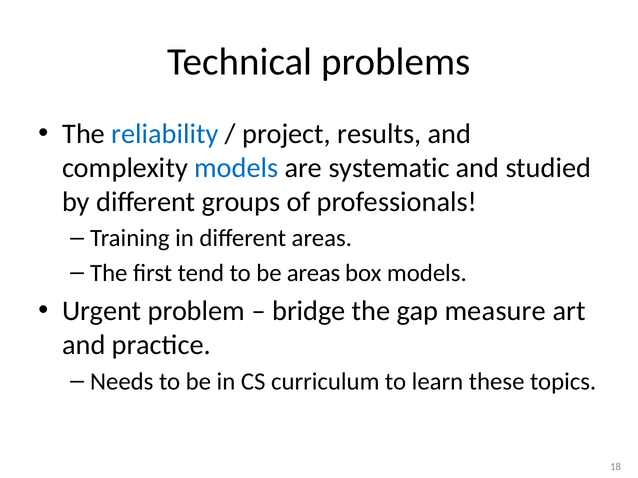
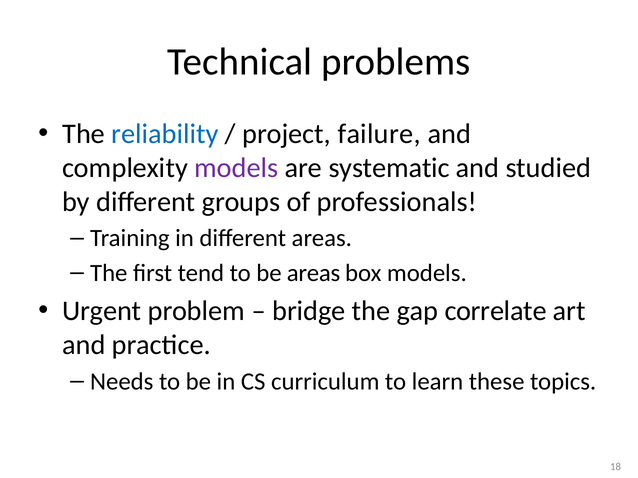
results: results -> failure
models at (236, 168) colour: blue -> purple
measure: measure -> correlate
